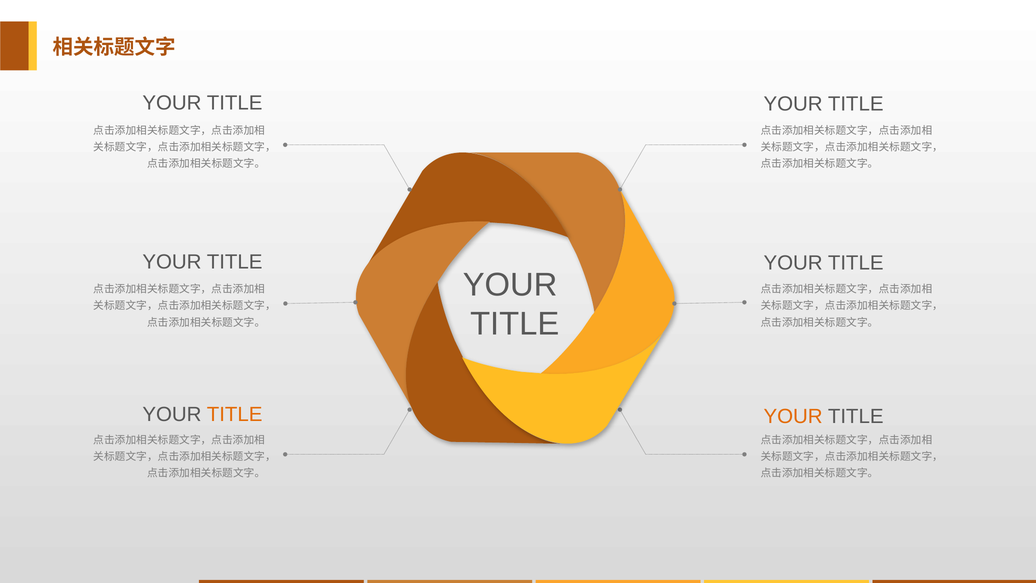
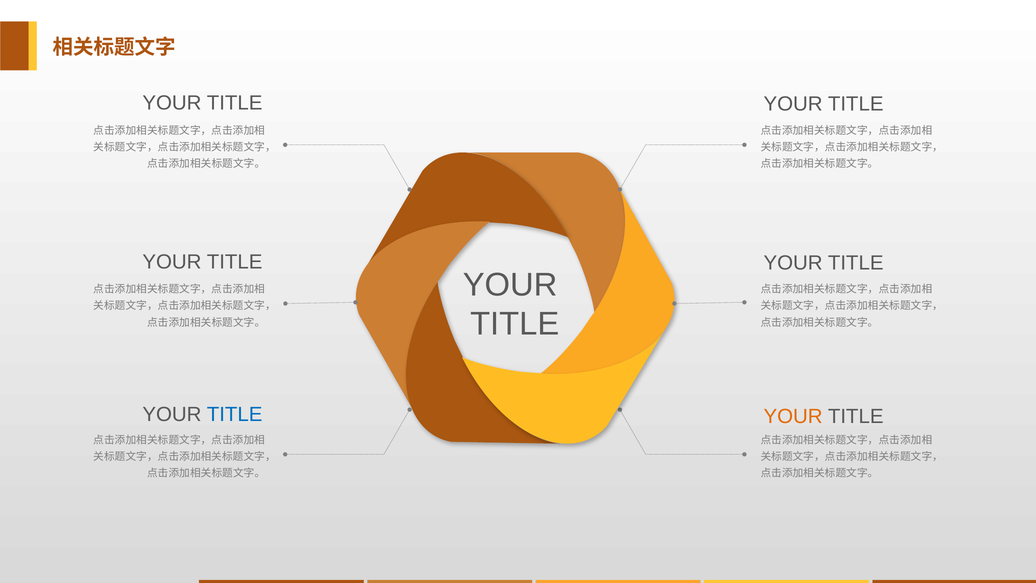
TITLE at (235, 414) colour: orange -> blue
